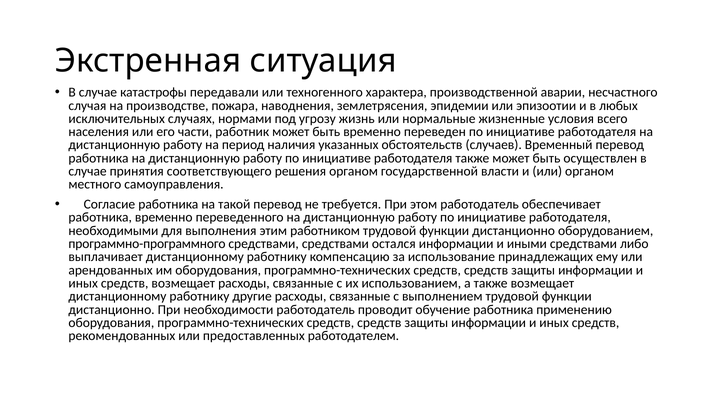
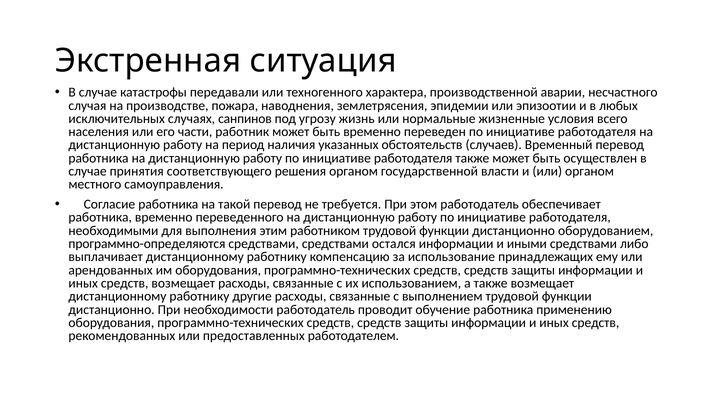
нормами: нормами -> санпинов
программно-программного: программно-программного -> программно-определяются
